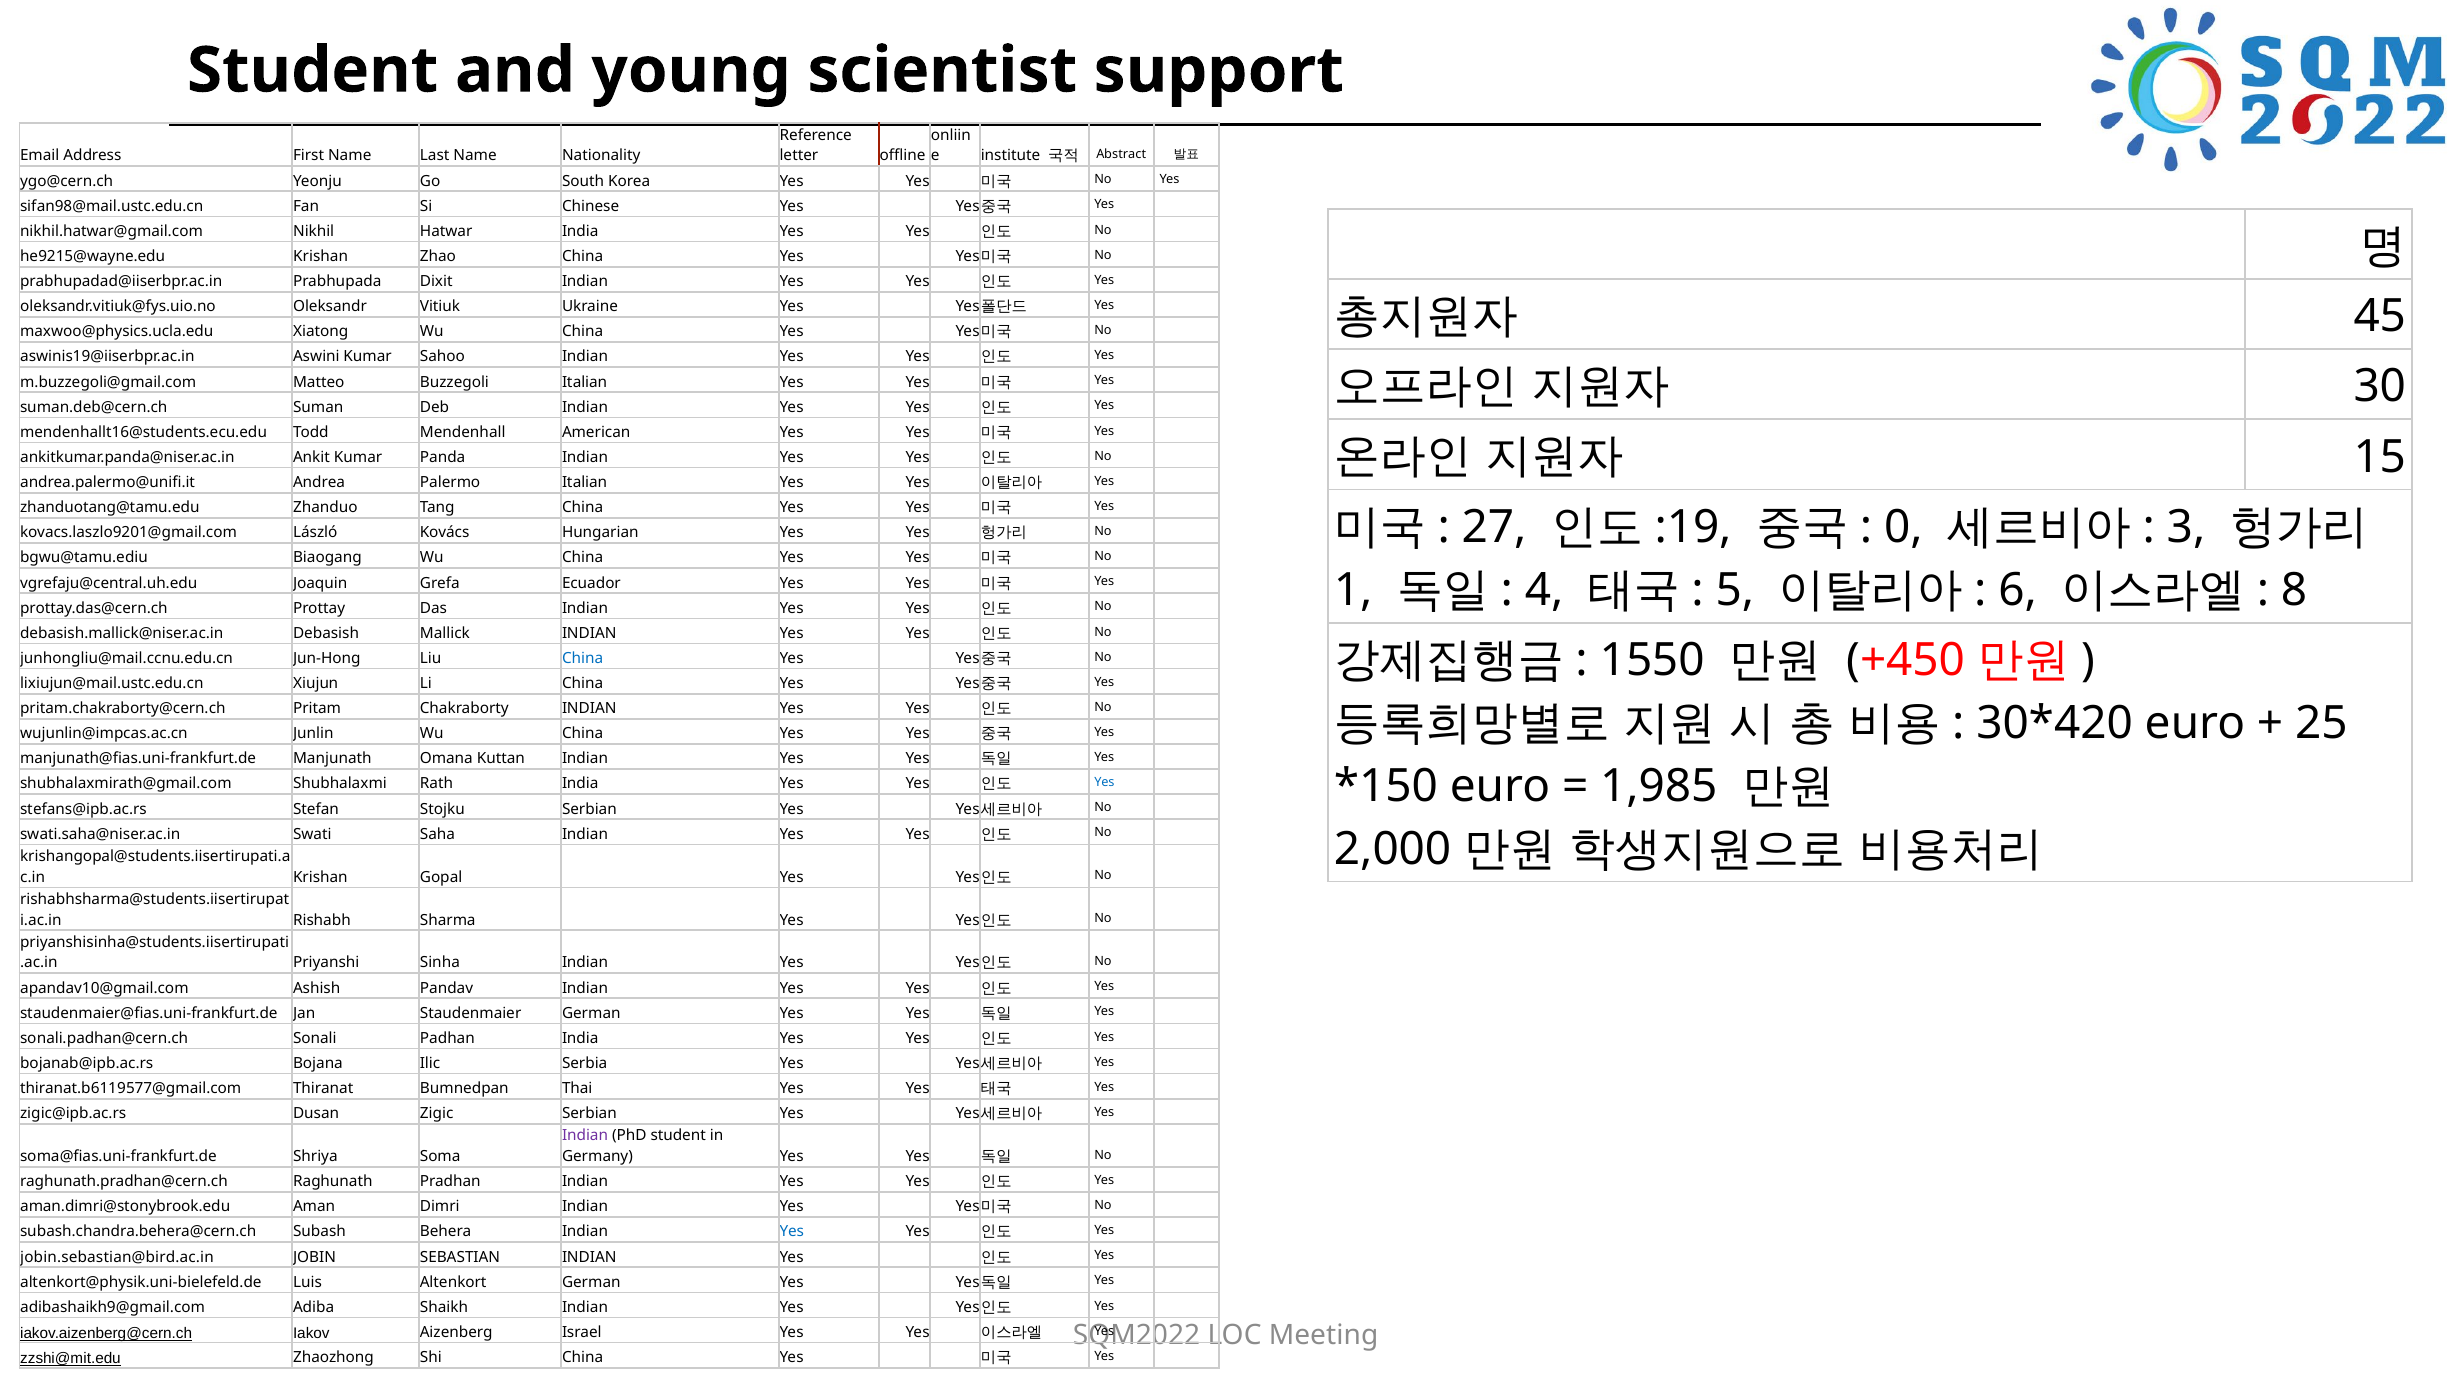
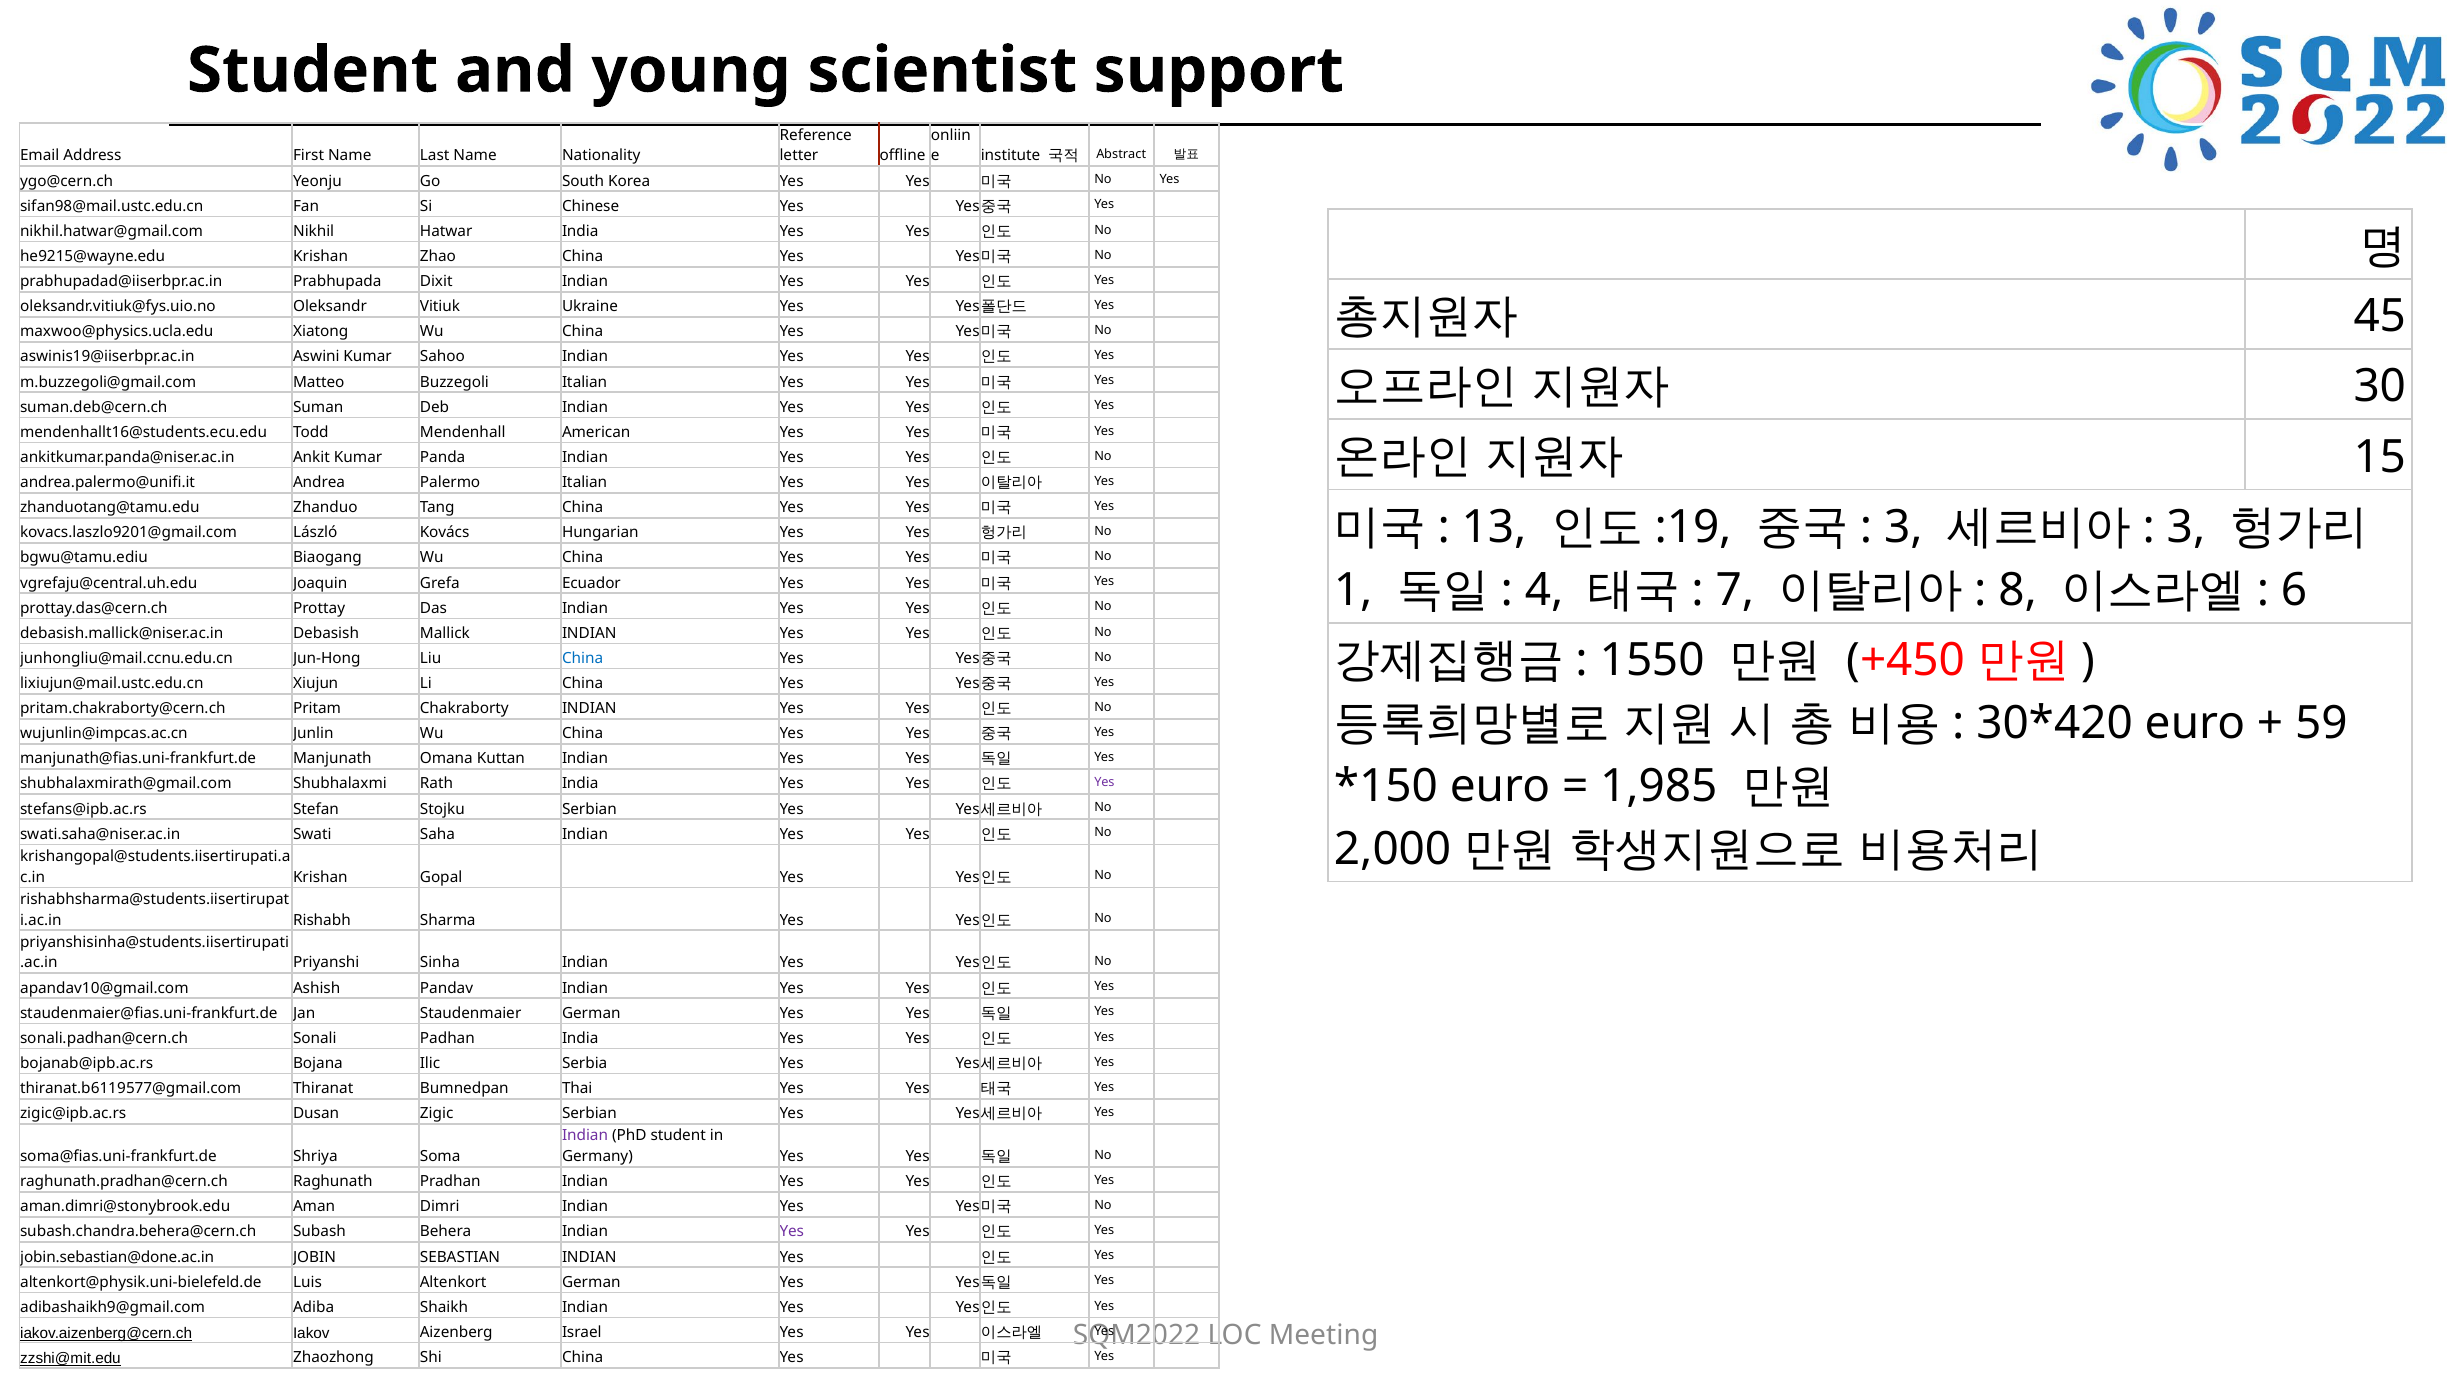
27: 27 -> 13
0 at (1903, 527): 0 -> 3
5: 5 -> 7
6: 6 -> 8
8: 8 -> 6
25: 25 -> 59
Yes at (1104, 783) colour: blue -> purple
Yes at (792, 1232) colour: blue -> purple
jobin.sebastian@bird.ac.in: jobin.sebastian@bird.ac.in -> jobin.sebastian@done.ac.in
